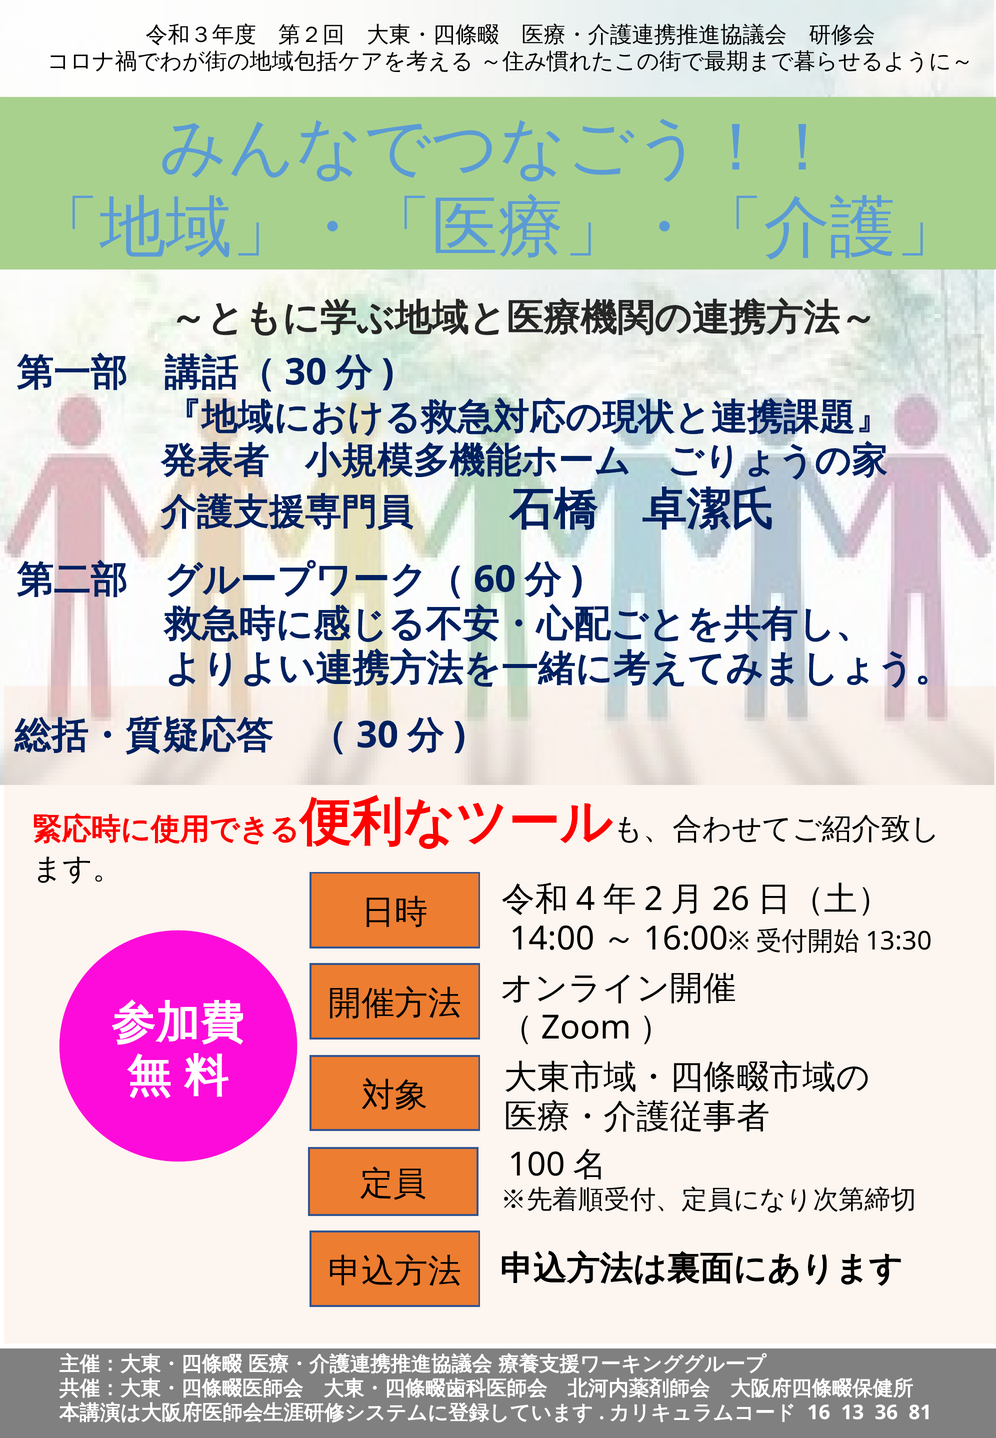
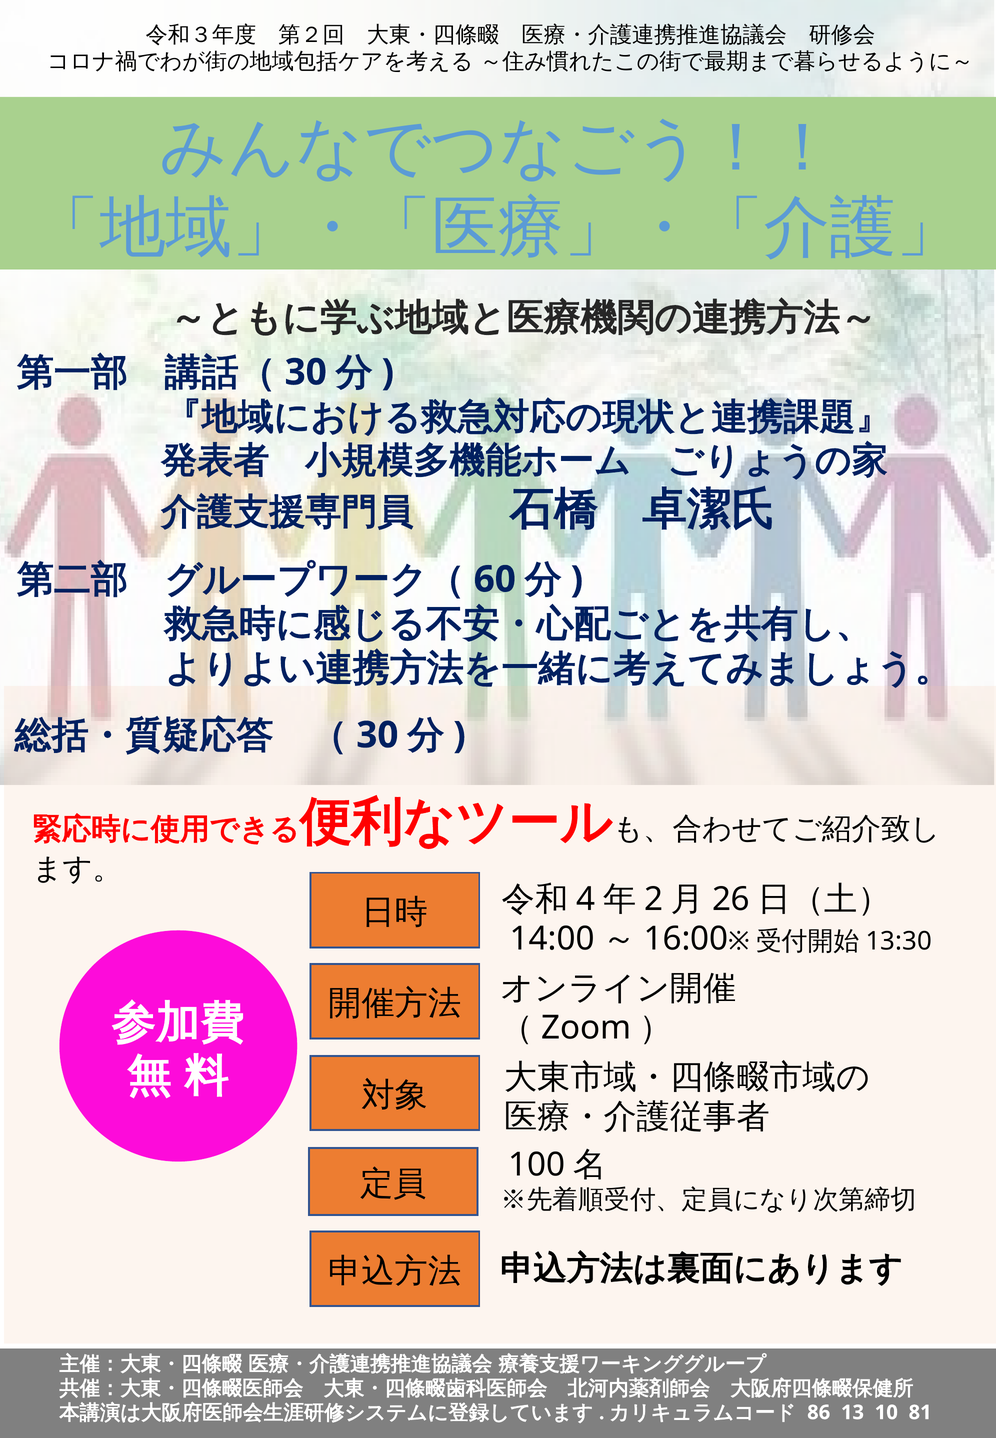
16: 16 -> 86
36: 36 -> 10
